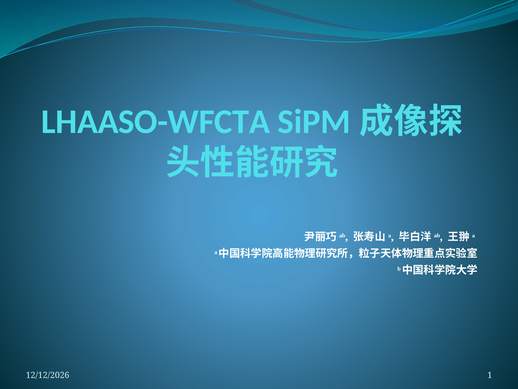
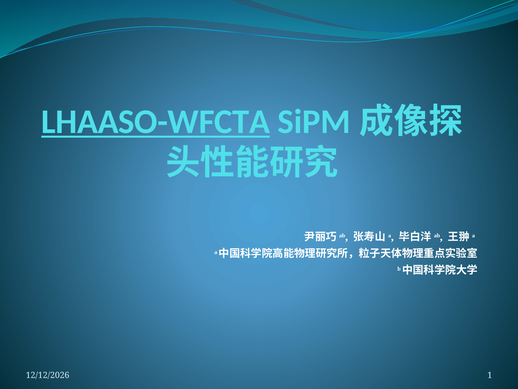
LHAASO-WFCTA underline: none -> present
